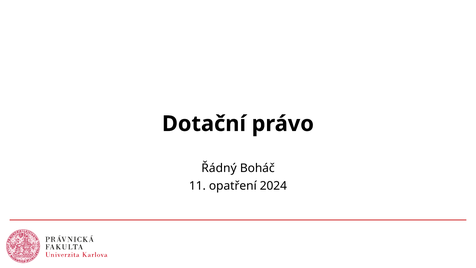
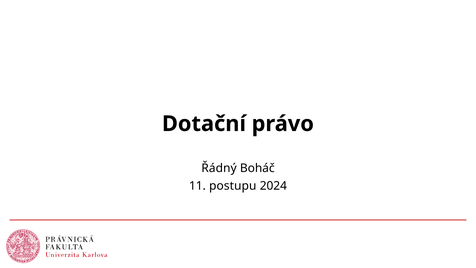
opatření: opatření -> postupu
